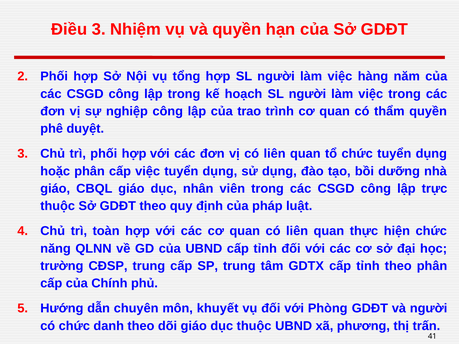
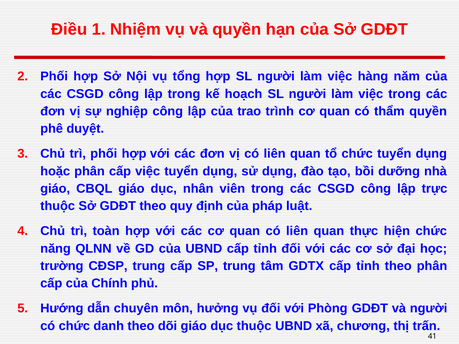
Điều 3: 3 -> 1
khuyết: khuyết -> hưởng
phương: phương -> chương
